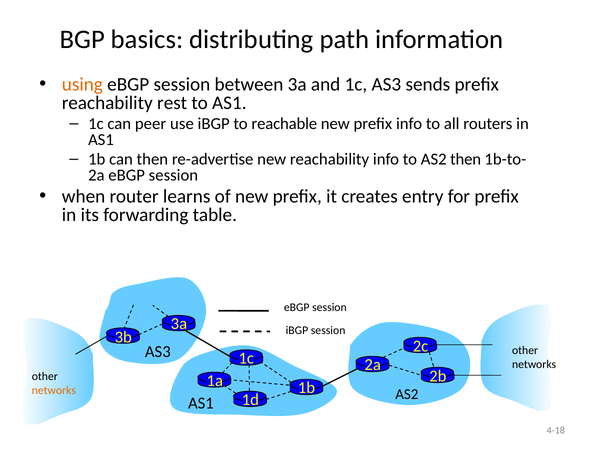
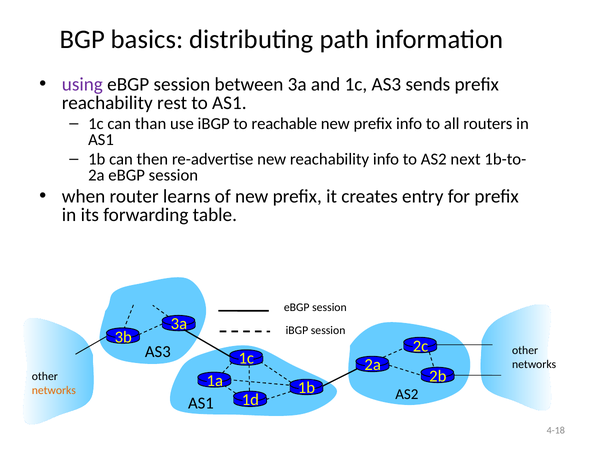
using colour: orange -> purple
peer: peer -> than
AS2 then: then -> next
